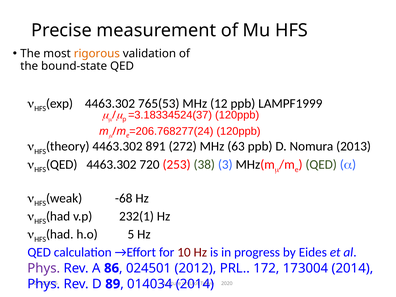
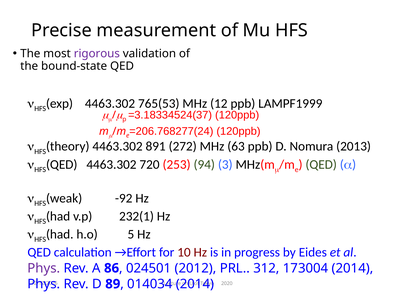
rigorous colour: orange -> purple
38: 38 -> 94
-68: -68 -> -92
172: 172 -> 312
